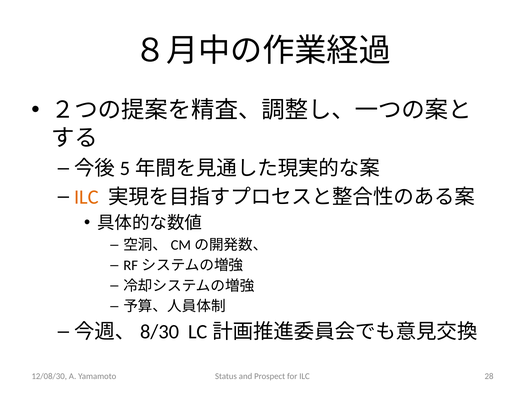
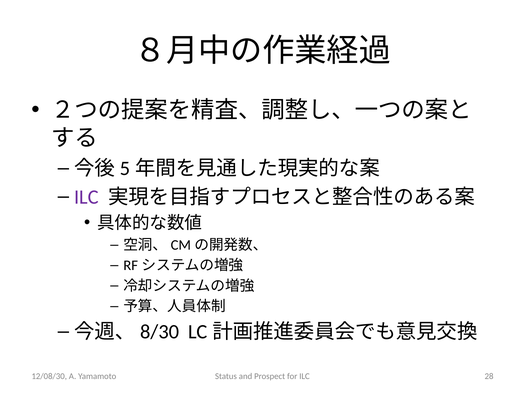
ILC at (86, 197) colour: orange -> purple
